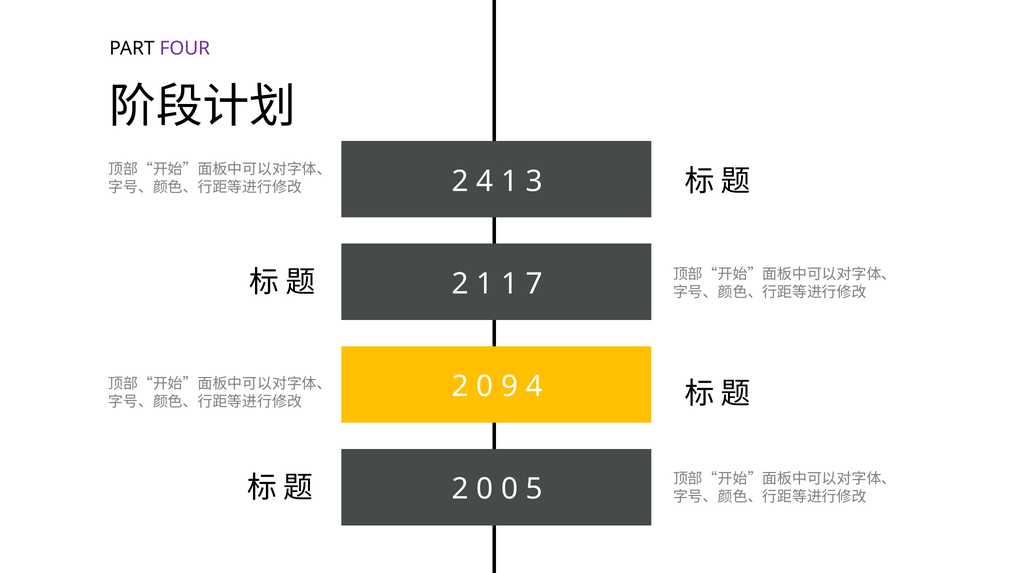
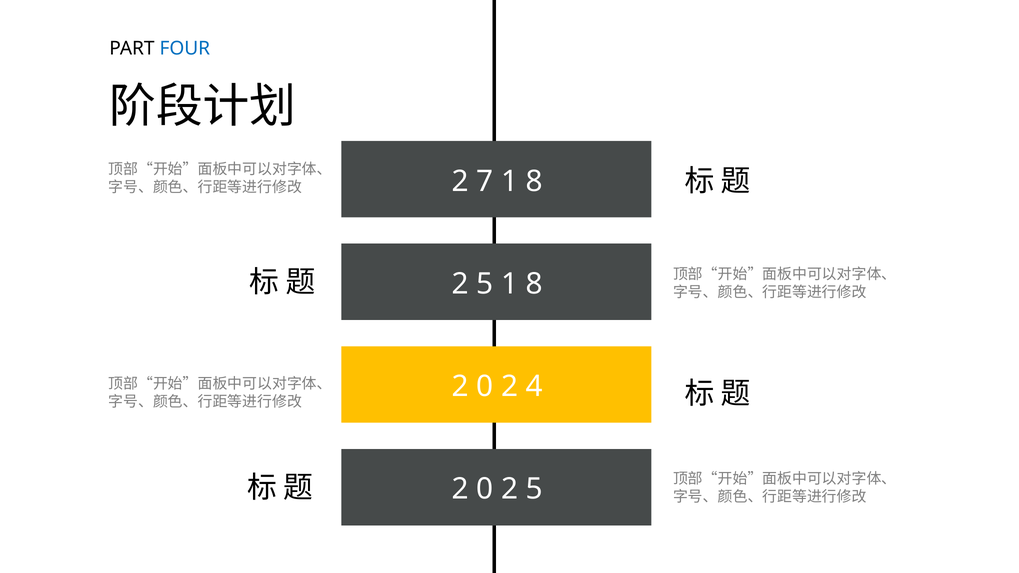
FOUR colour: purple -> blue
2 4: 4 -> 7
3 at (534, 182): 3 -> 8
1 at (485, 284): 1 -> 5
7 at (534, 284): 7 -> 8
9 at (510, 387): 9 -> 2
0 at (510, 489): 0 -> 2
